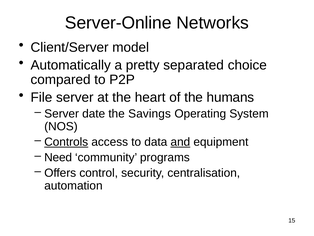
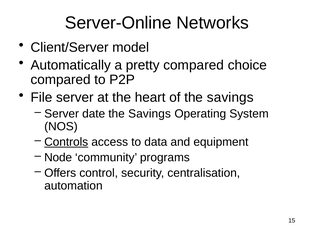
pretty separated: separated -> compared
of the humans: humans -> savings
and underline: present -> none
Need: Need -> Node
